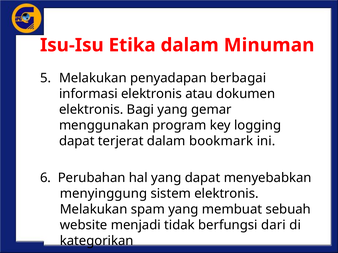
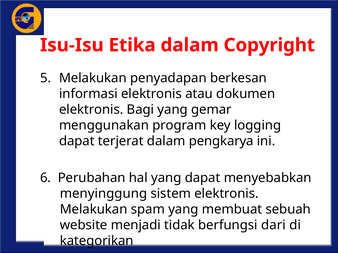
Minuman: Minuman -> Copyright
berbagai: berbagai -> berkesan
bookmark: bookmark -> pengkarya
